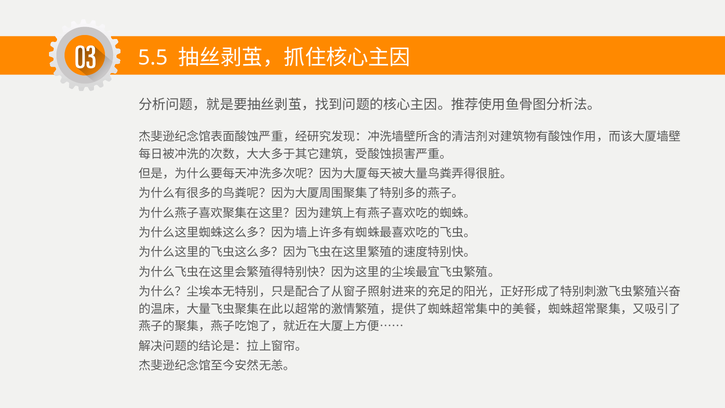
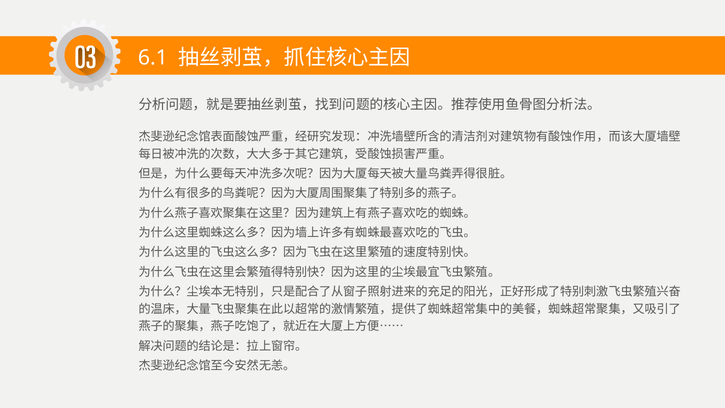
5.5: 5.5 -> 6.1
